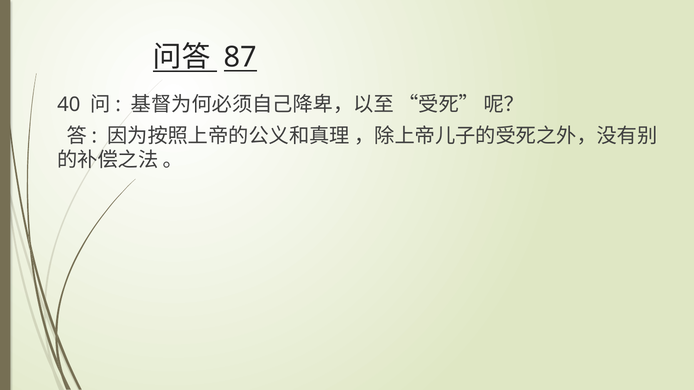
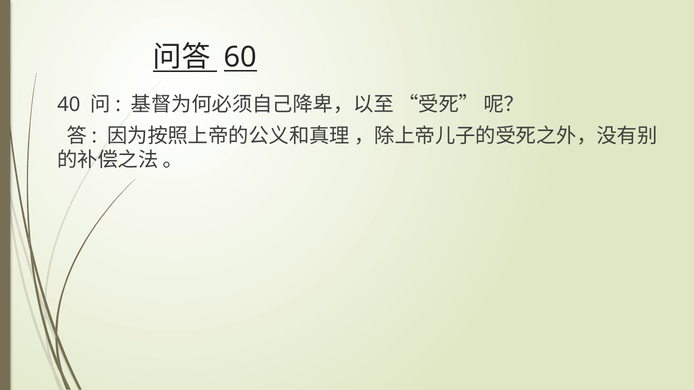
87: 87 -> 60
